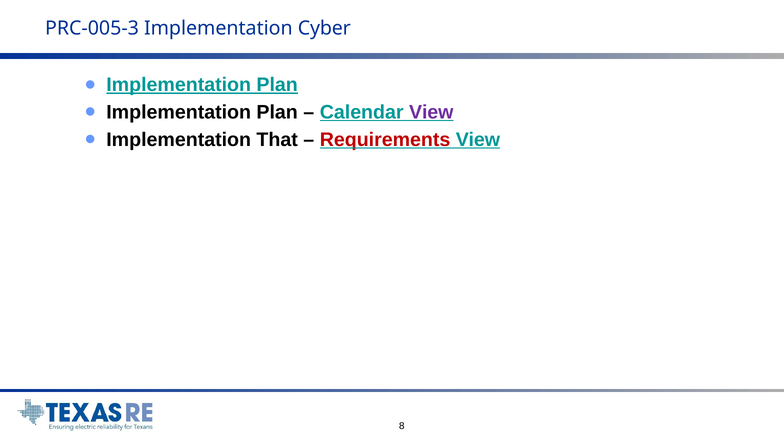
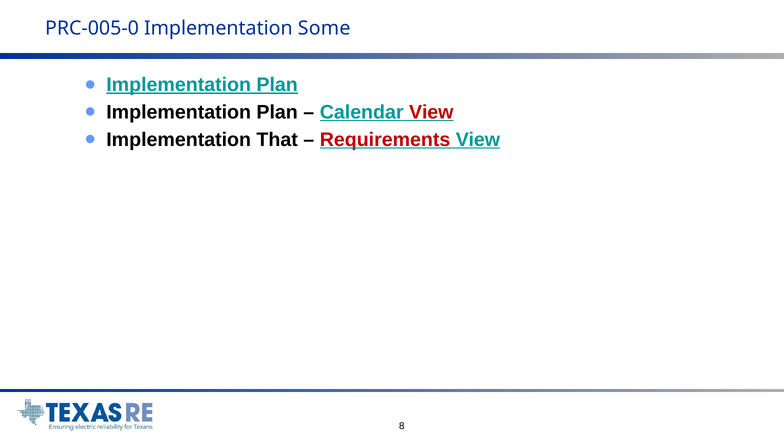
PRC-005-3: PRC-005-3 -> PRC-005-0
Cyber: Cyber -> Some
View at (431, 112) colour: purple -> red
